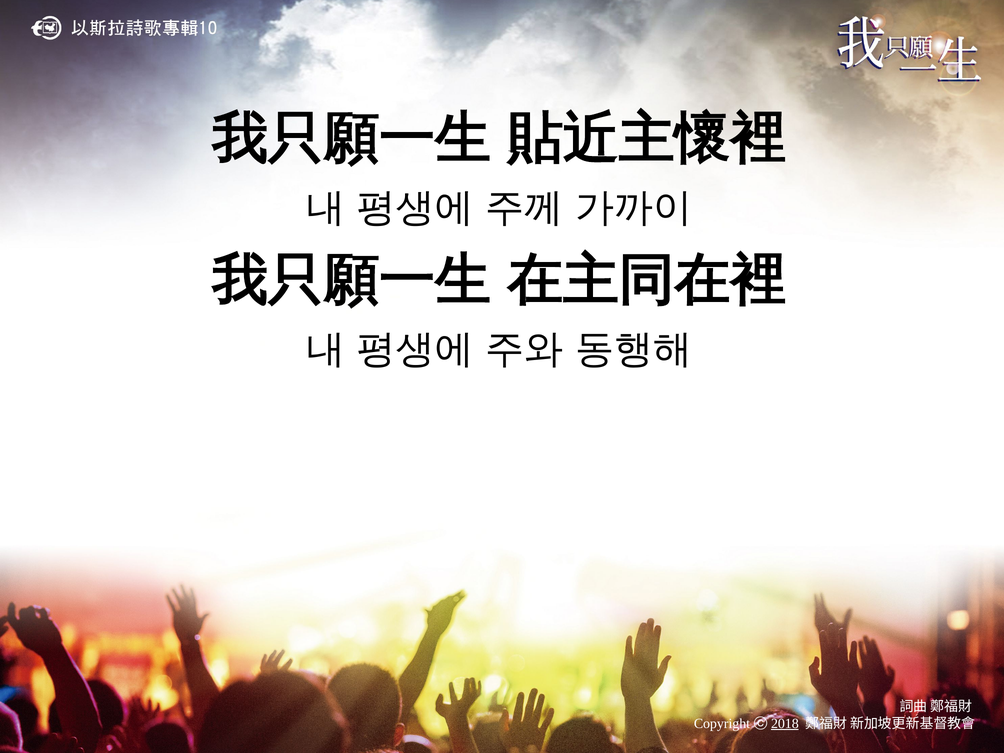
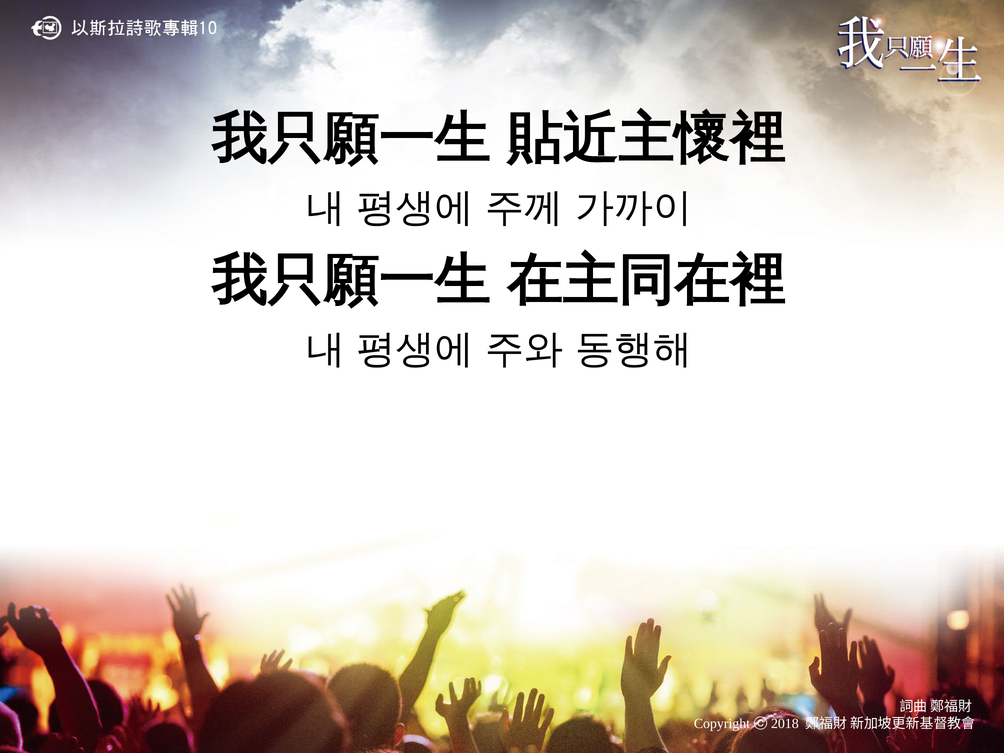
2018 underline: present -> none
